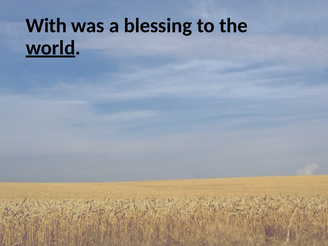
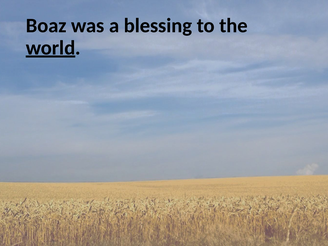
With: With -> Boaz
